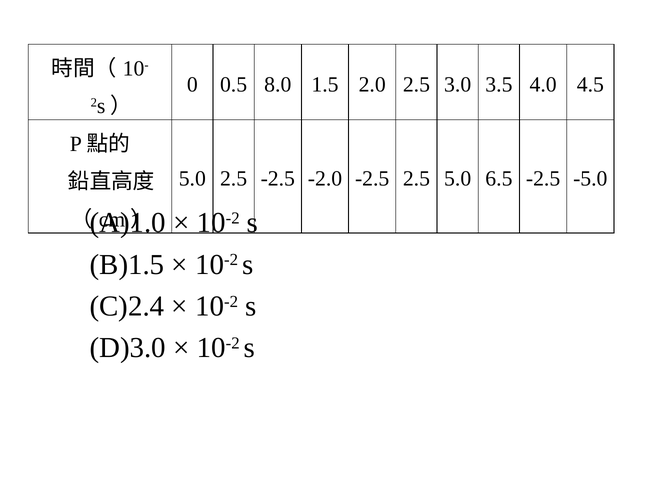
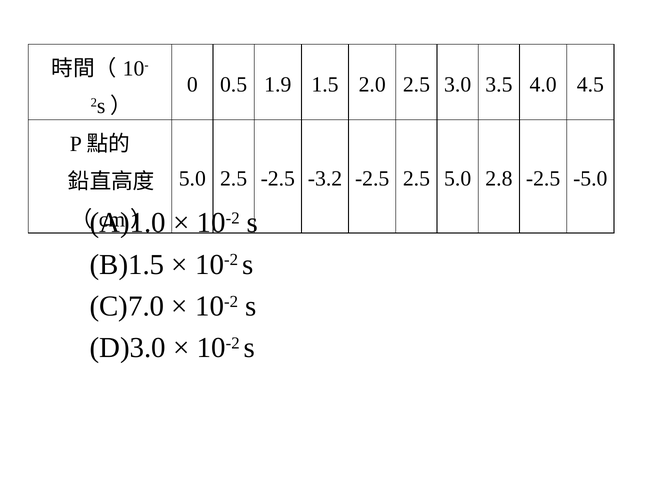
8.0: 8.0 -> 1.9
-2.0: -2.0 -> -3.2
6.5: 6.5 -> 2.8
C)2.4: C)2.4 -> C)7.0
